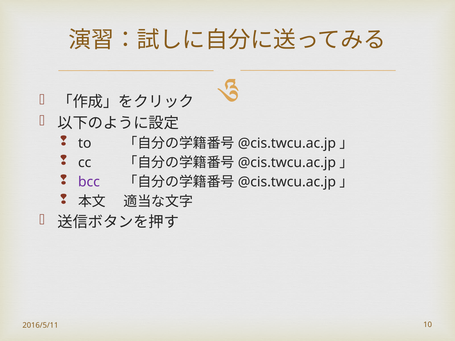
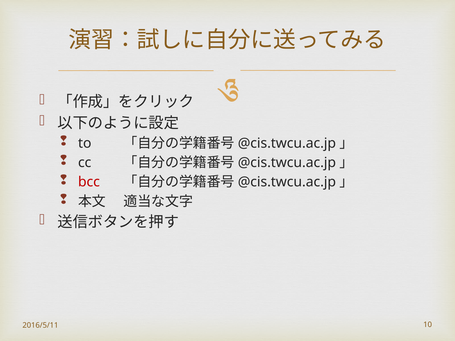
bcc colour: purple -> red
